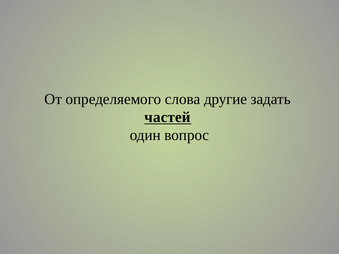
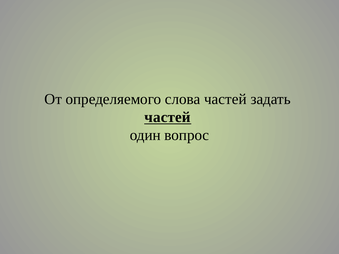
слова другие: другие -> частей
